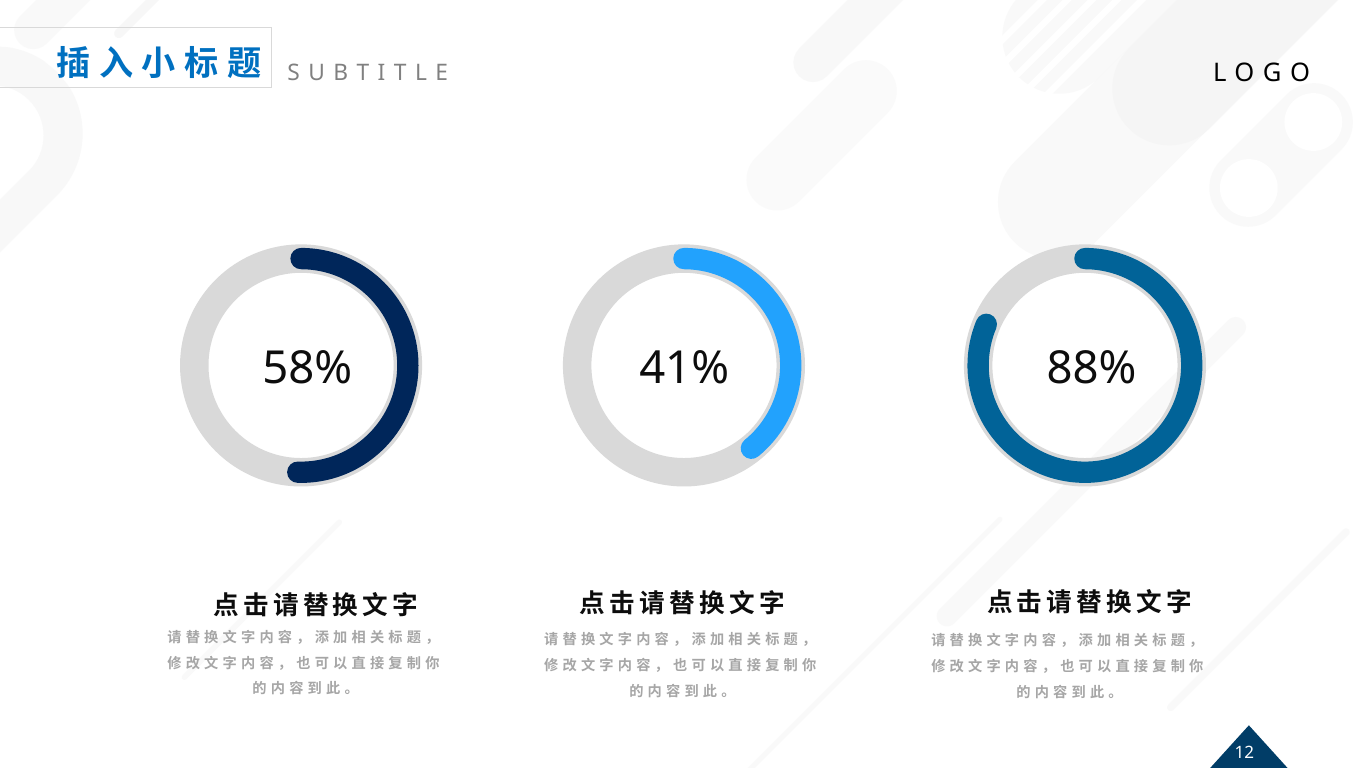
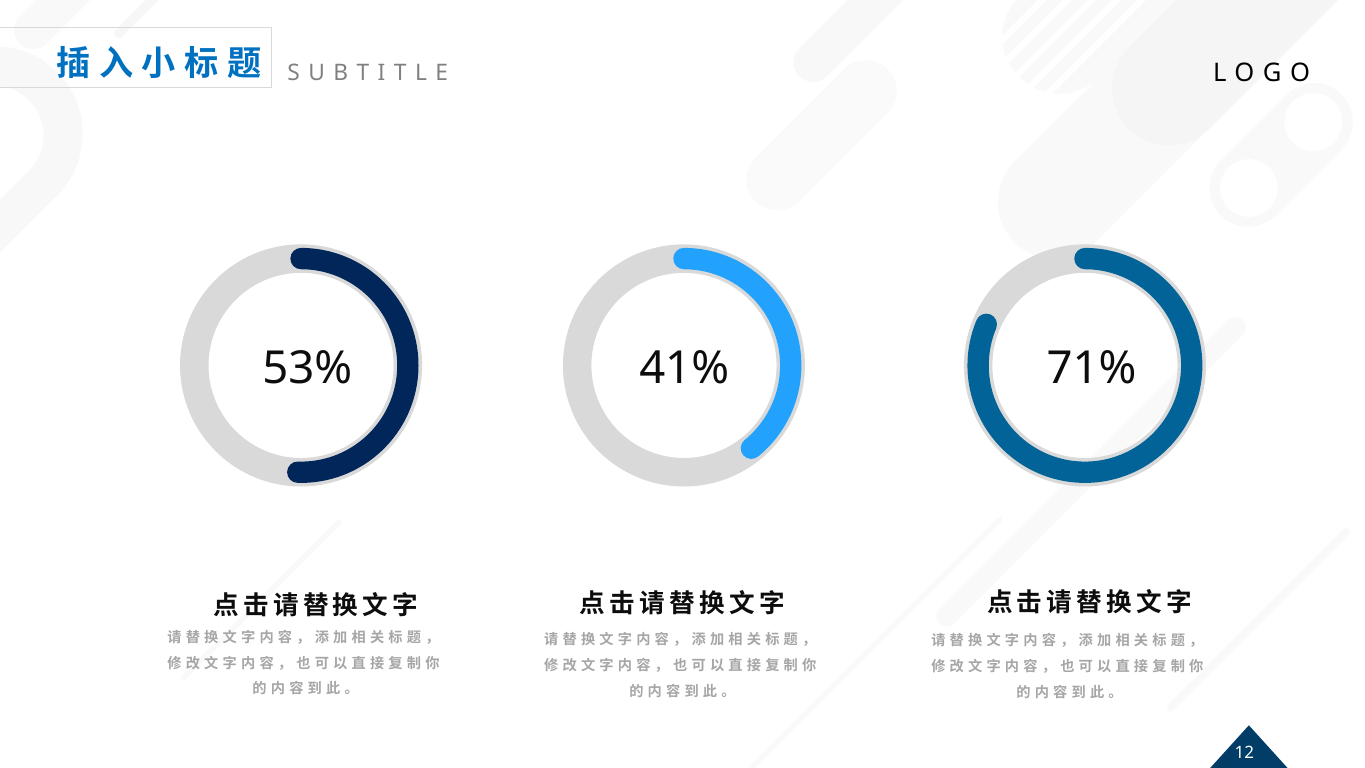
58%: 58% -> 53%
88%: 88% -> 71%
